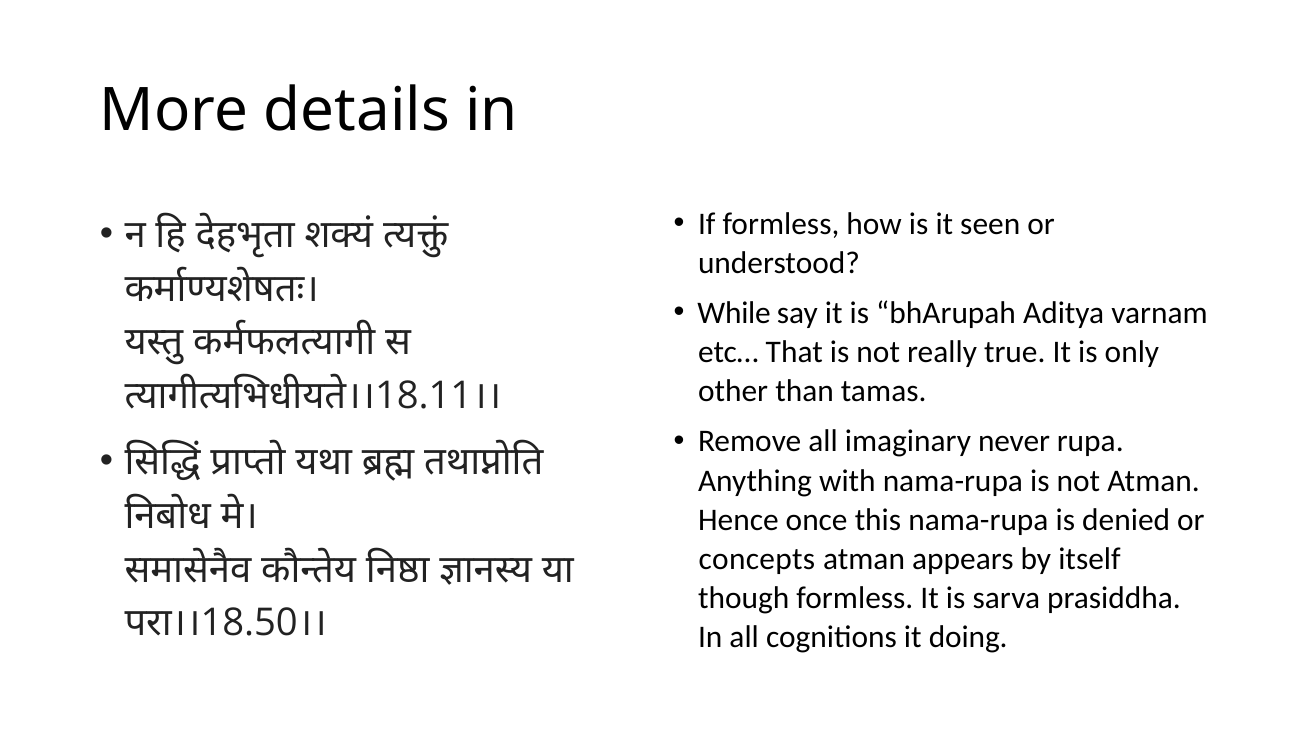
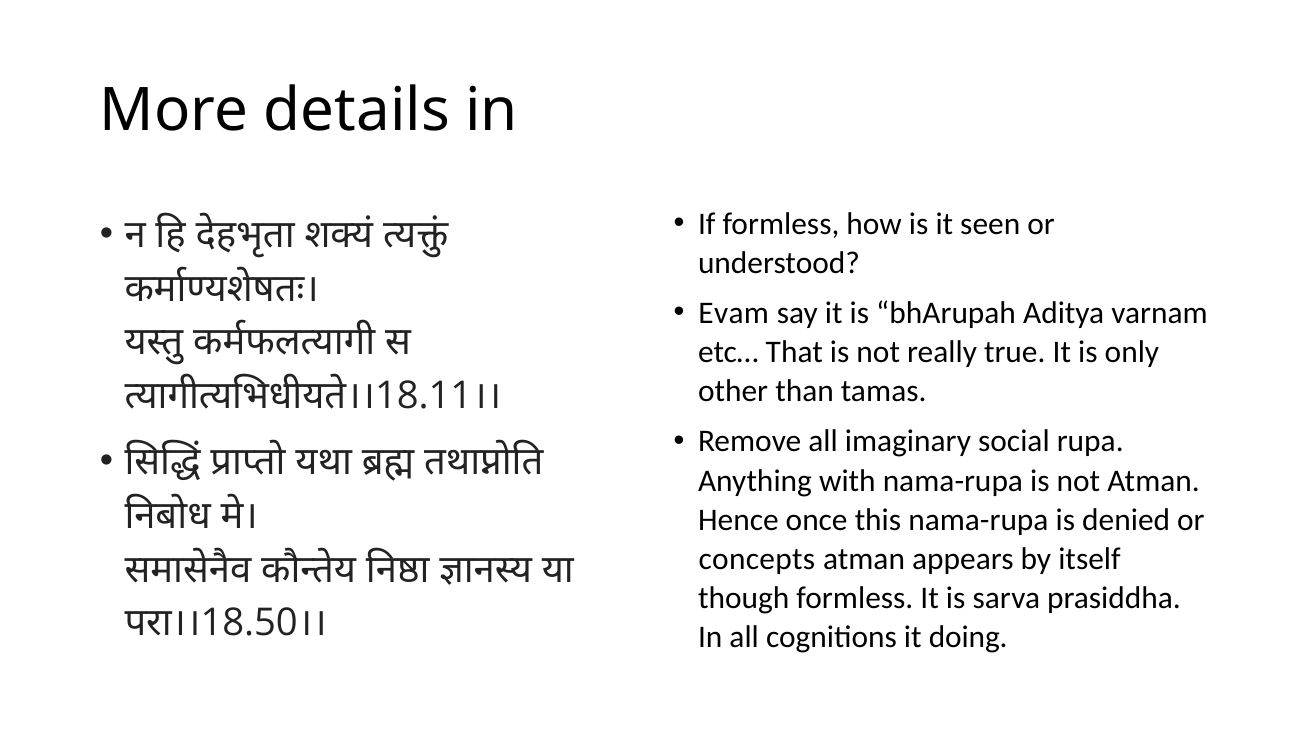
While: While -> Evam
never: never -> social
